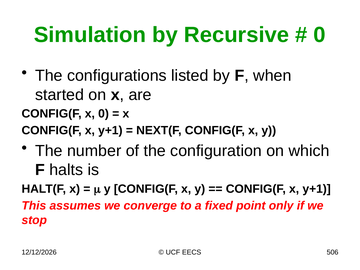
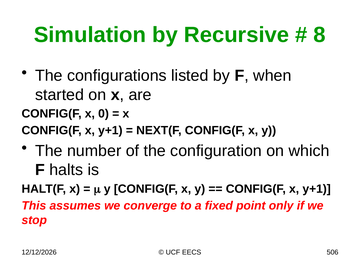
0 at (320, 35): 0 -> 8
